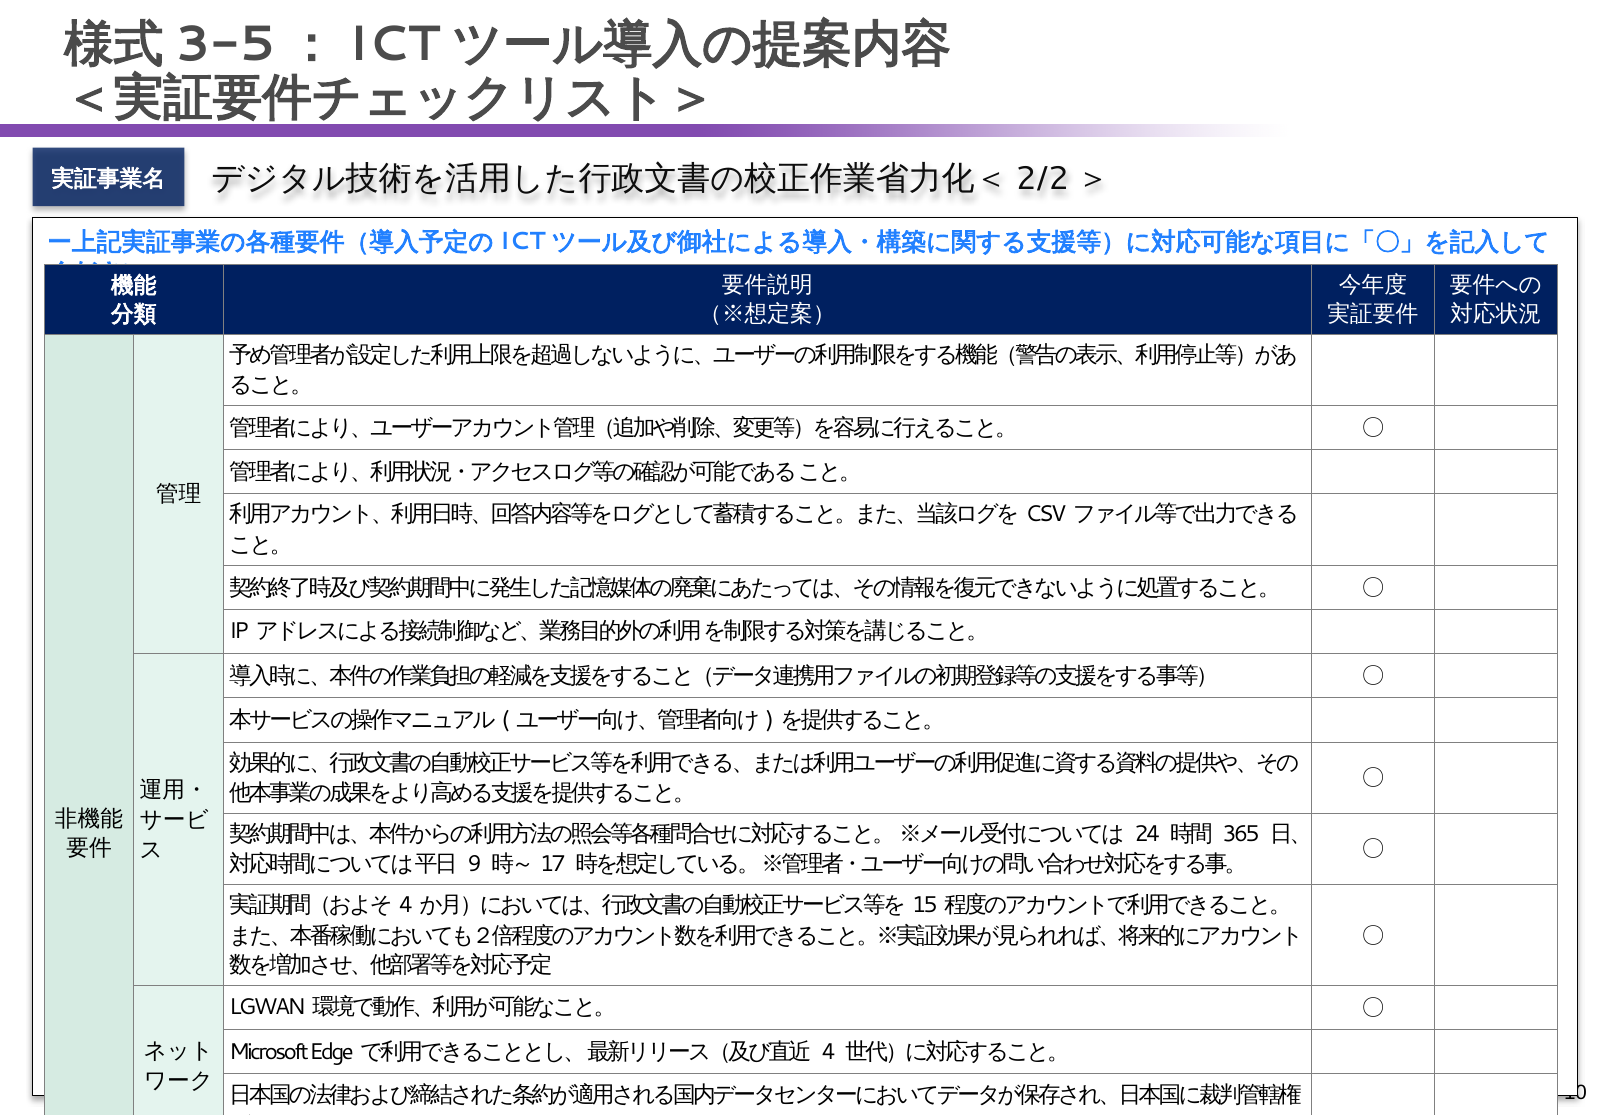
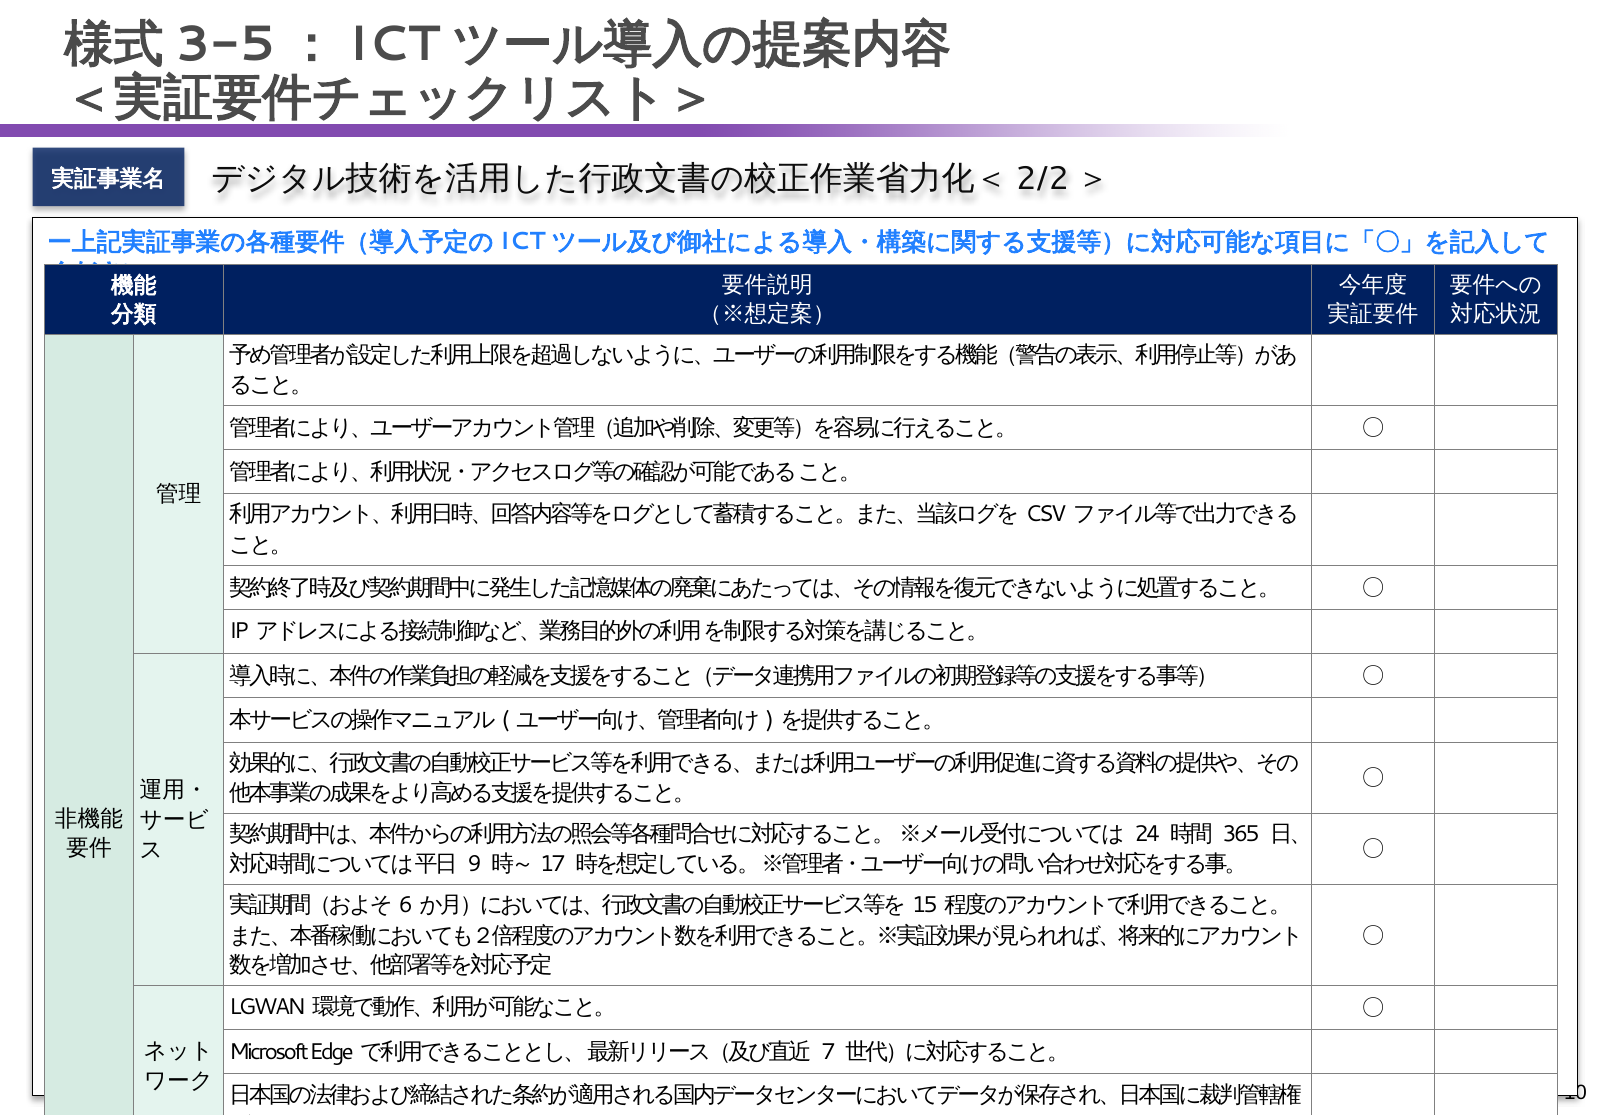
4 at (406, 905): 4 -> 6
4 at (828, 1051): 4 -> 7
